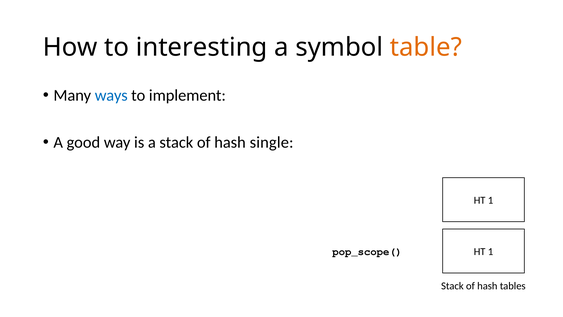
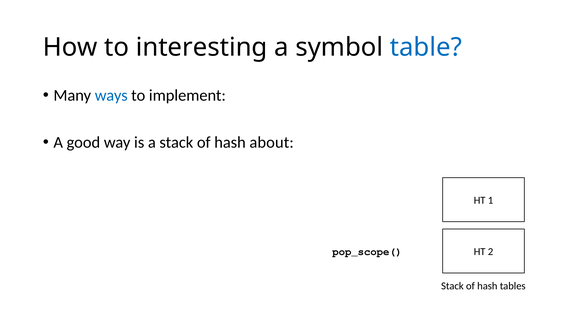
table colour: orange -> blue
single: single -> about
1 at (491, 251): 1 -> 2
